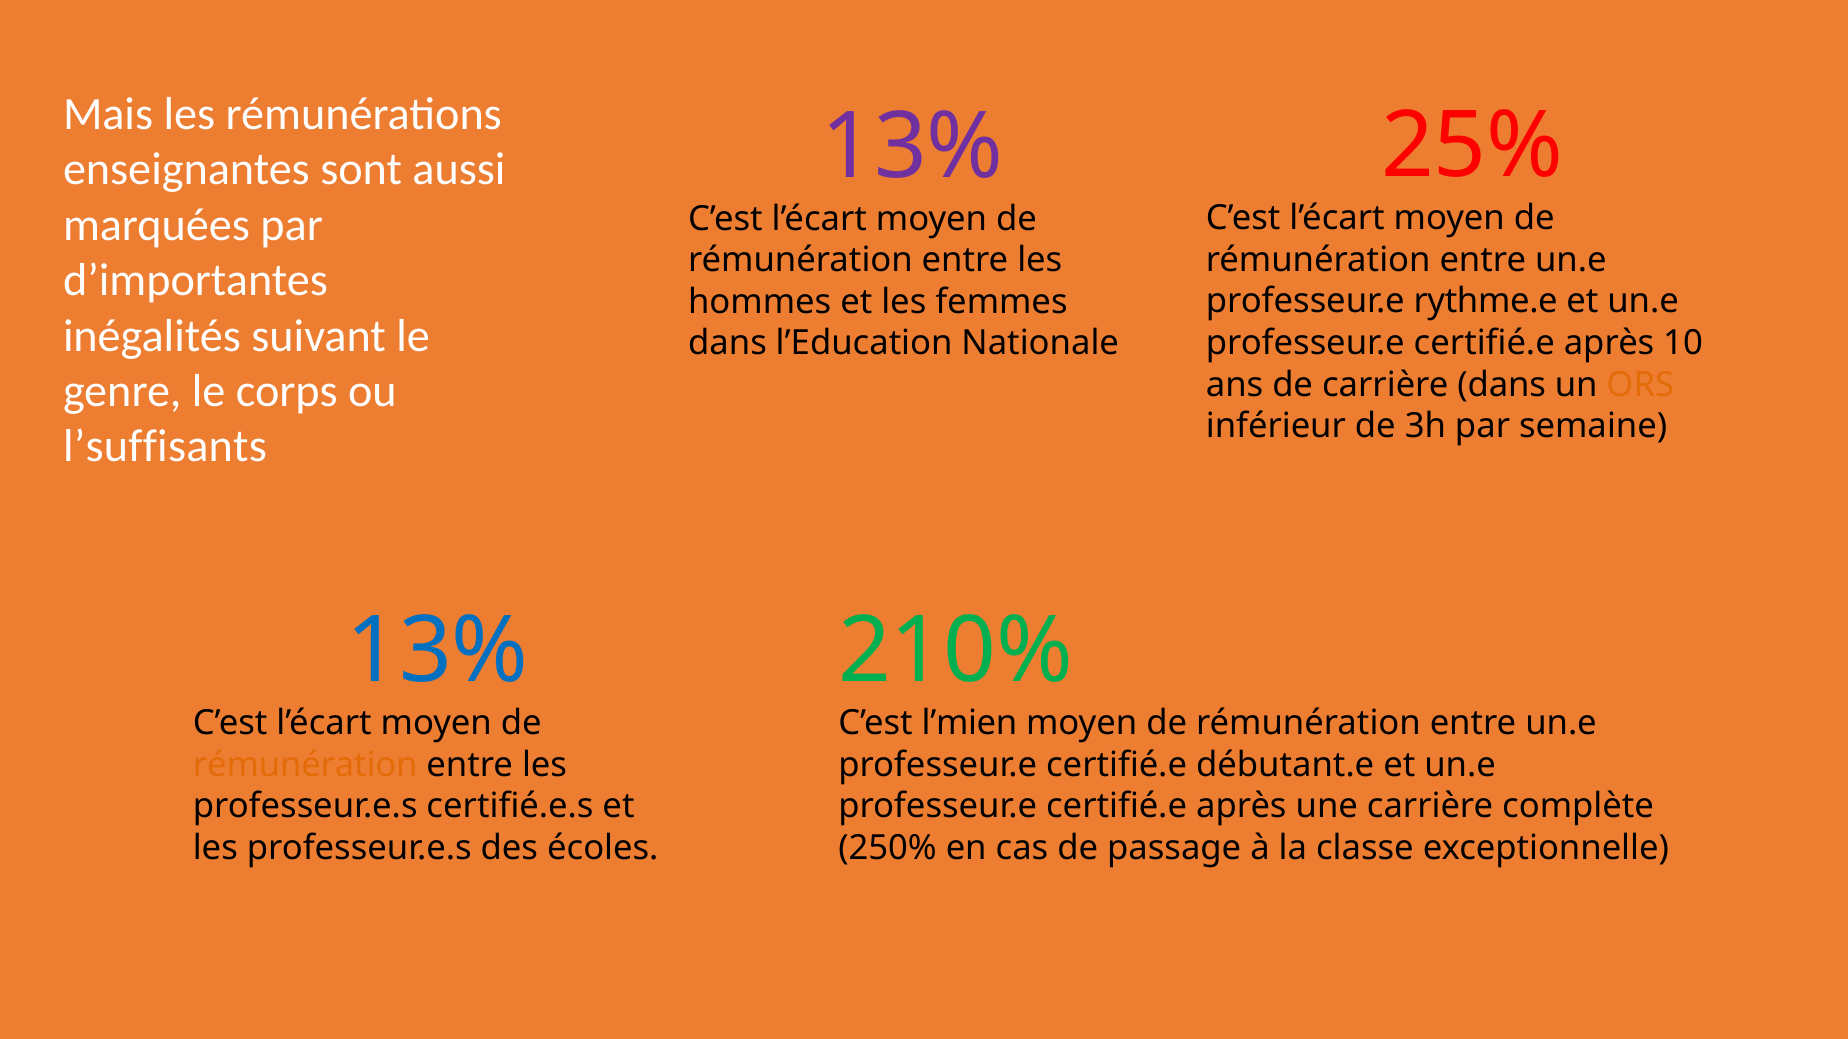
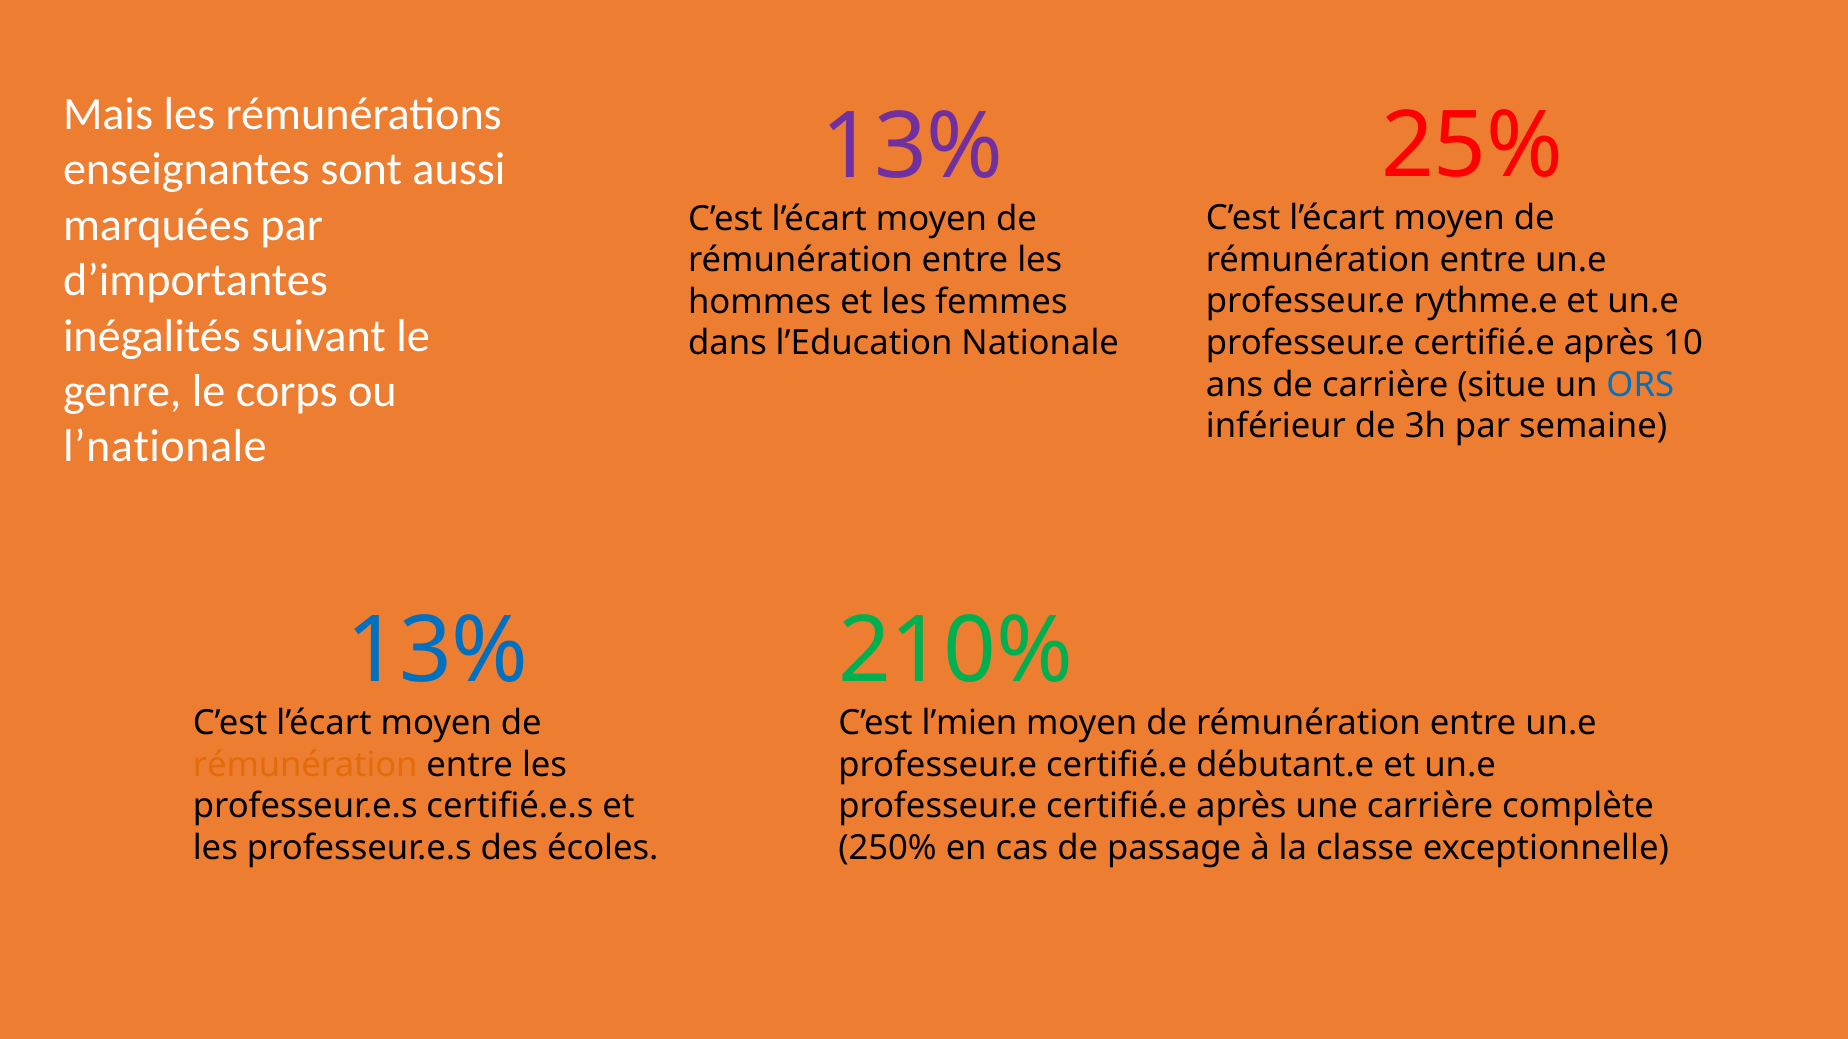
carrière dans: dans -> situe
ORS colour: orange -> blue
l’suffisants: l’suffisants -> l’nationale
